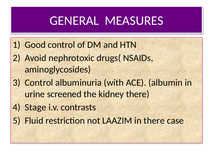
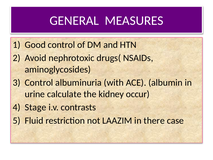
screened: screened -> calculate
kidney there: there -> occur
